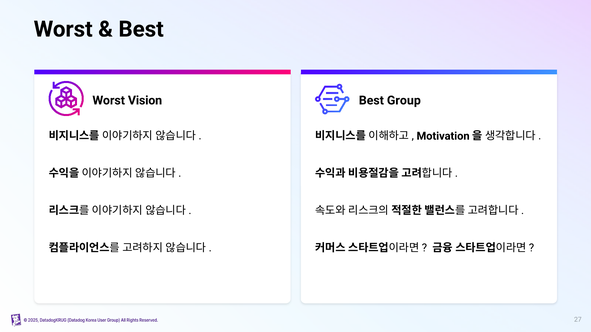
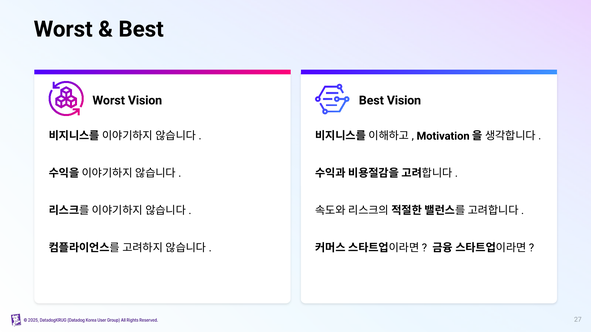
Group at (404, 101): Group -> Vision
